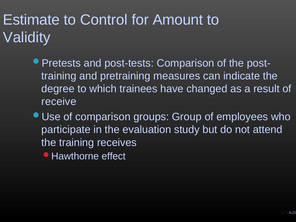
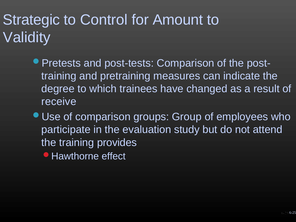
Estimate: Estimate -> Strategic
receives: receives -> provides
